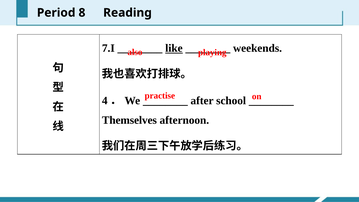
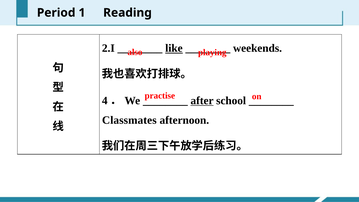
8: 8 -> 1
7.I: 7.I -> 2.I
after underline: none -> present
Themselves: Themselves -> Classmates
